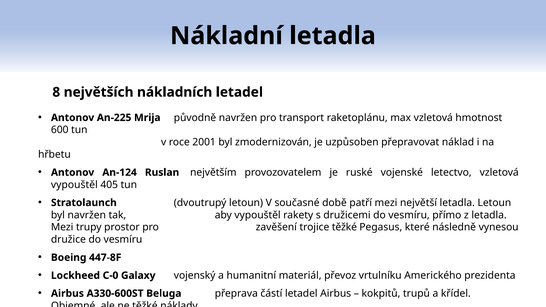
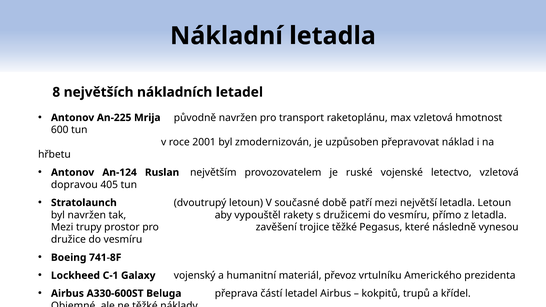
vypouštěl at (74, 185): vypouštěl -> dopravou
447-8F: 447-8F -> 741-8F
C-0: C-0 -> C-1
